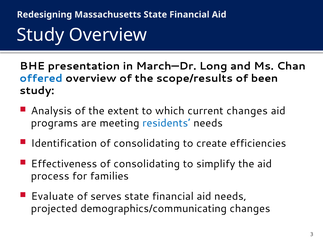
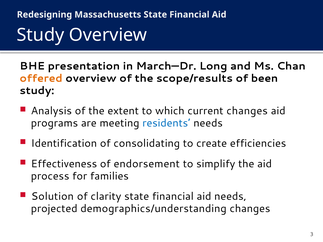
offered colour: blue -> orange
consolidating at (147, 164): consolidating -> endorsement
Evaluate: Evaluate -> Solution
serves: serves -> clarity
demographics/communicating: demographics/communicating -> demographics/understanding
